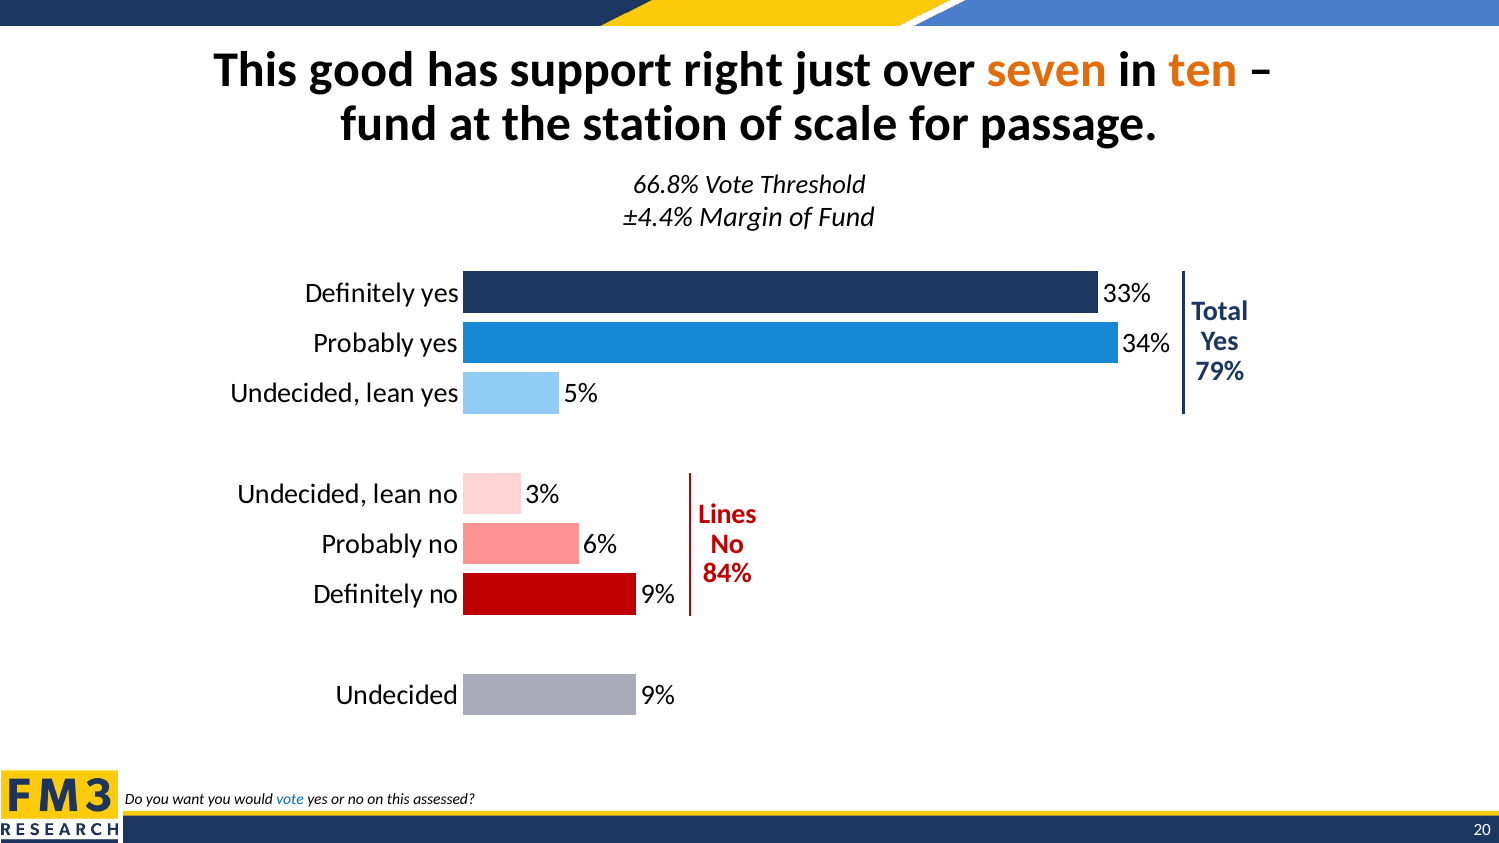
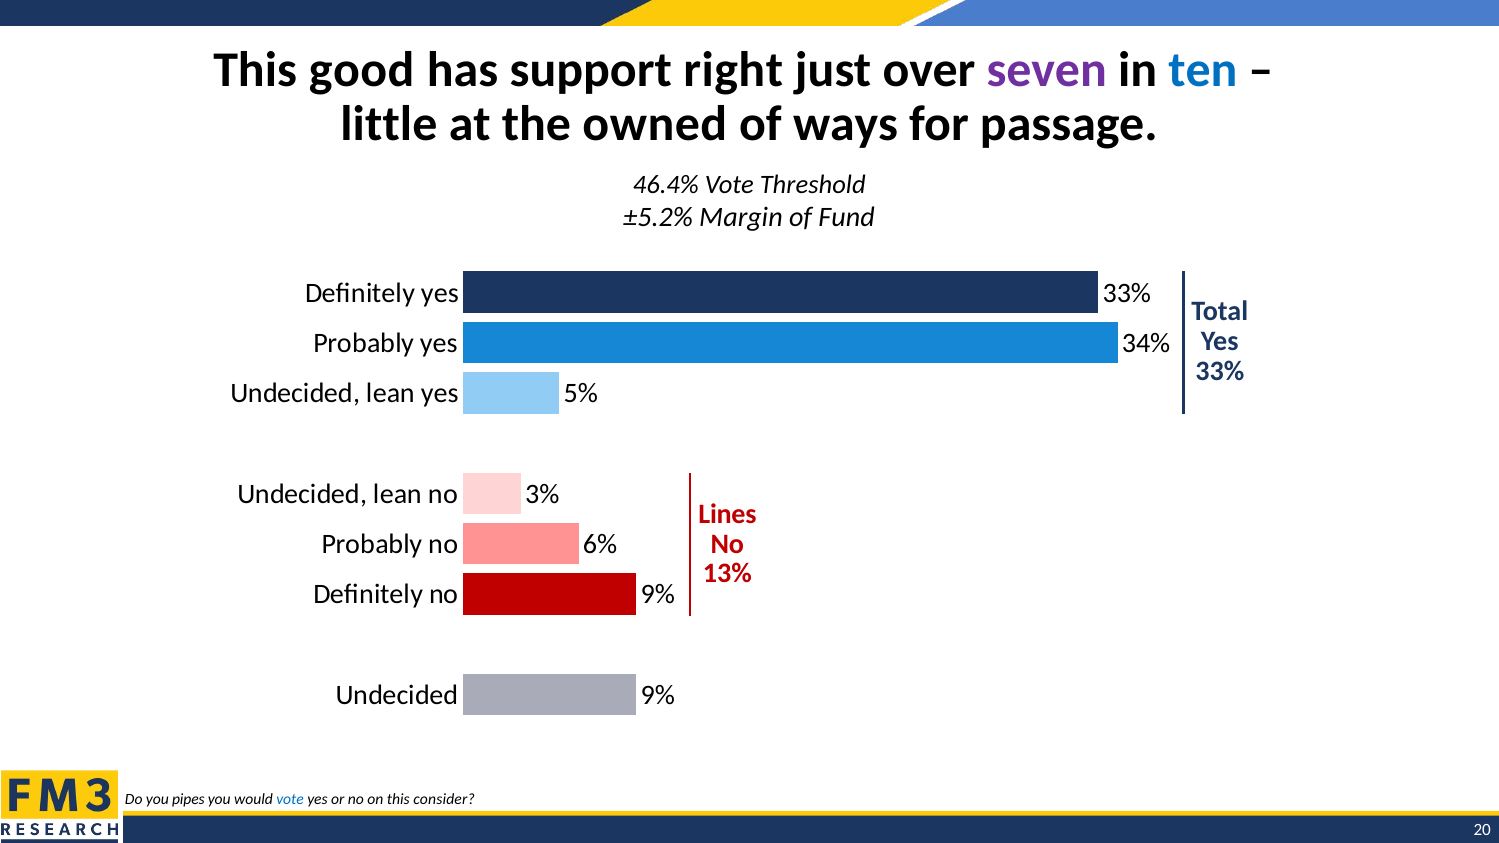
seven colour: orange -> purple
ten colour: orange -> blue
fund at (389, 125): fund -> little
station: station -> owned
scale: scale -> ways
66.8%: 66.8% -> 46.4%
±4.4%: ±4.4% -> ±5.2%
79% at (1220, 371): 79% -> 33%
84%: 84% -> 13%
want: want -> pipes
assessed: assessed -> consider
